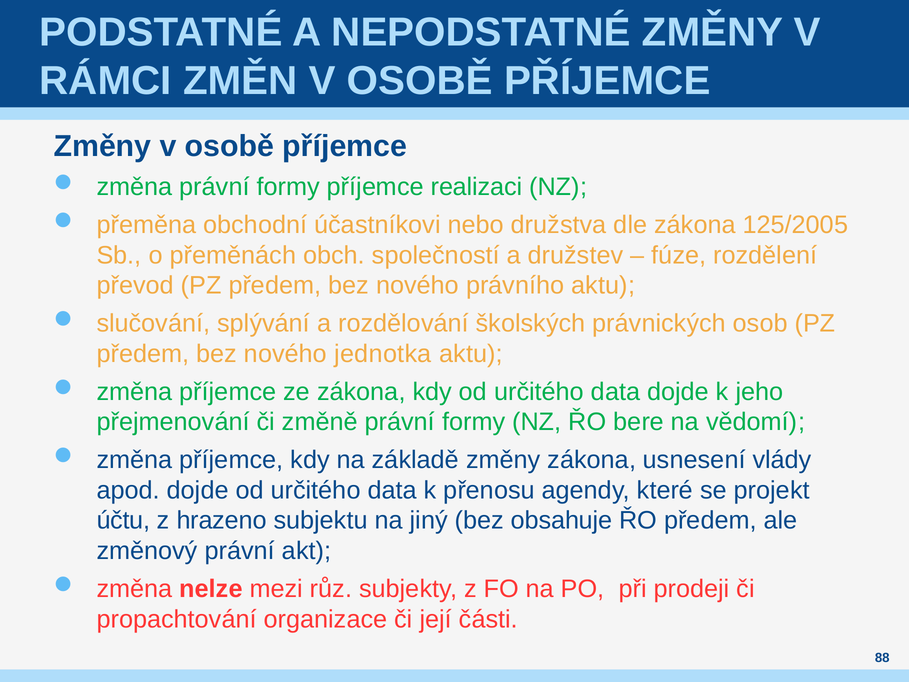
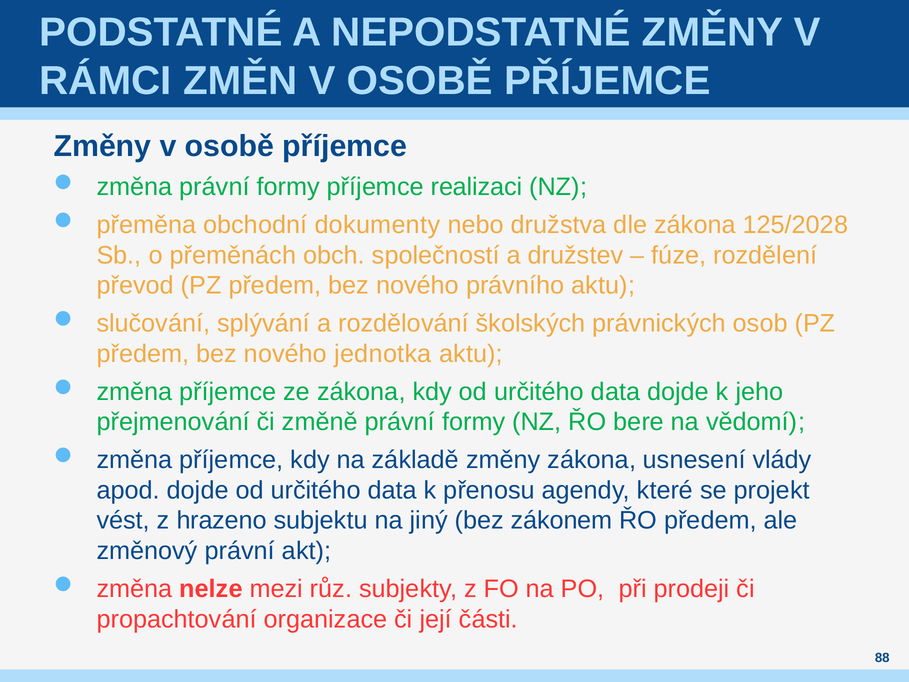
účastníkovi: účastníkovi -> dokumenty
125/2005: 125/2005 -> 125/2028
účtu: účtu -> vést
obsahuje: obsahuje -> zákonem
